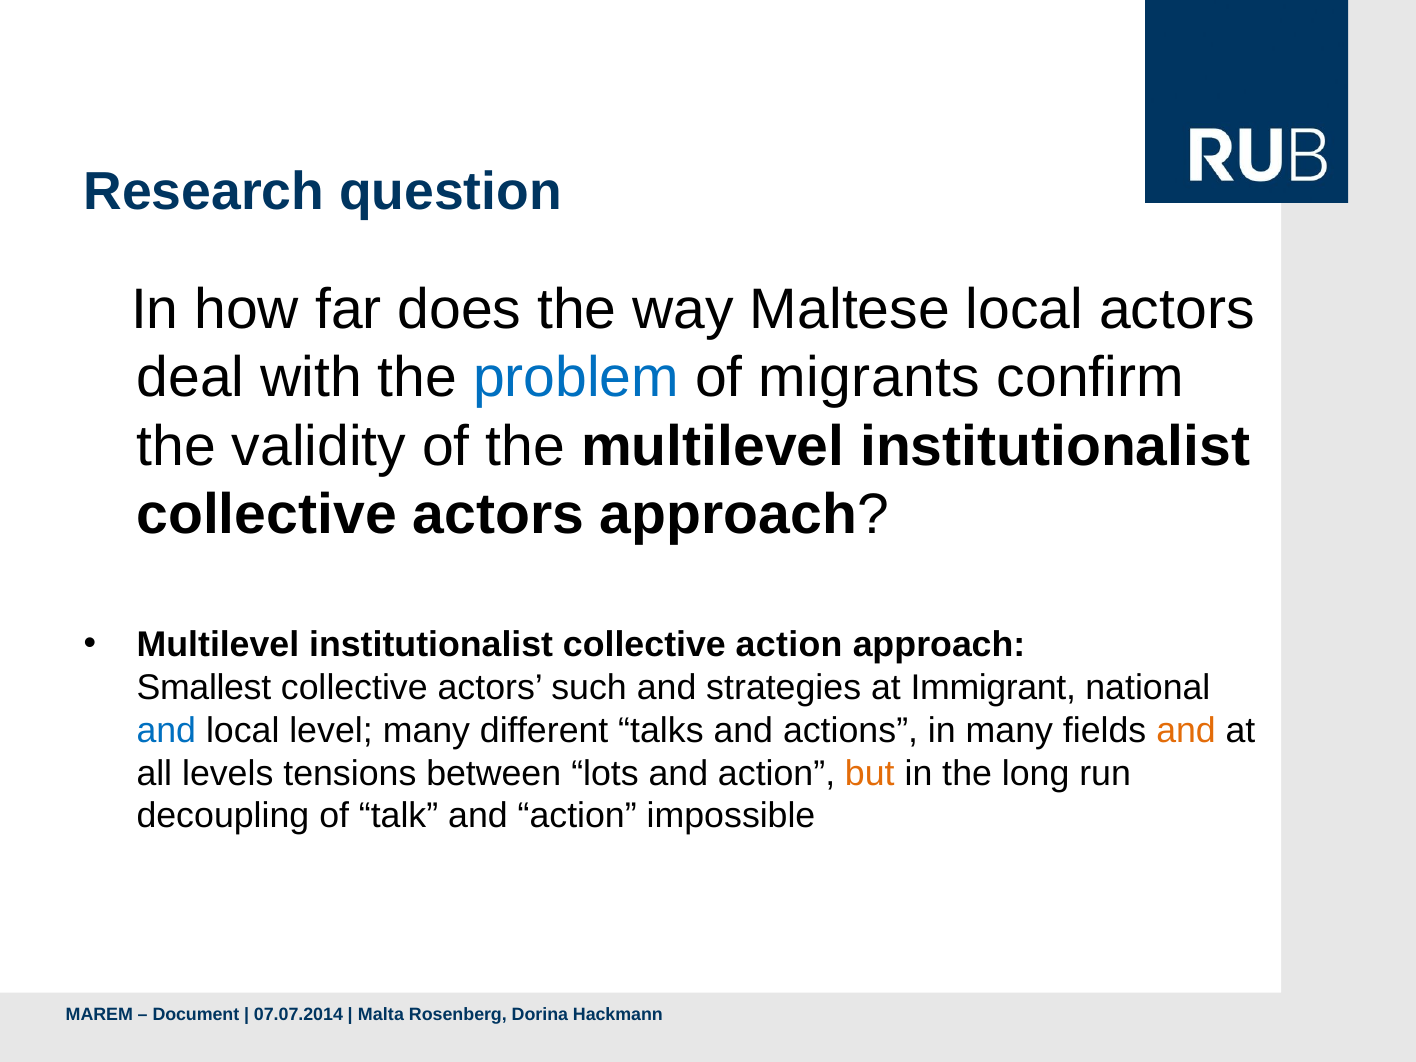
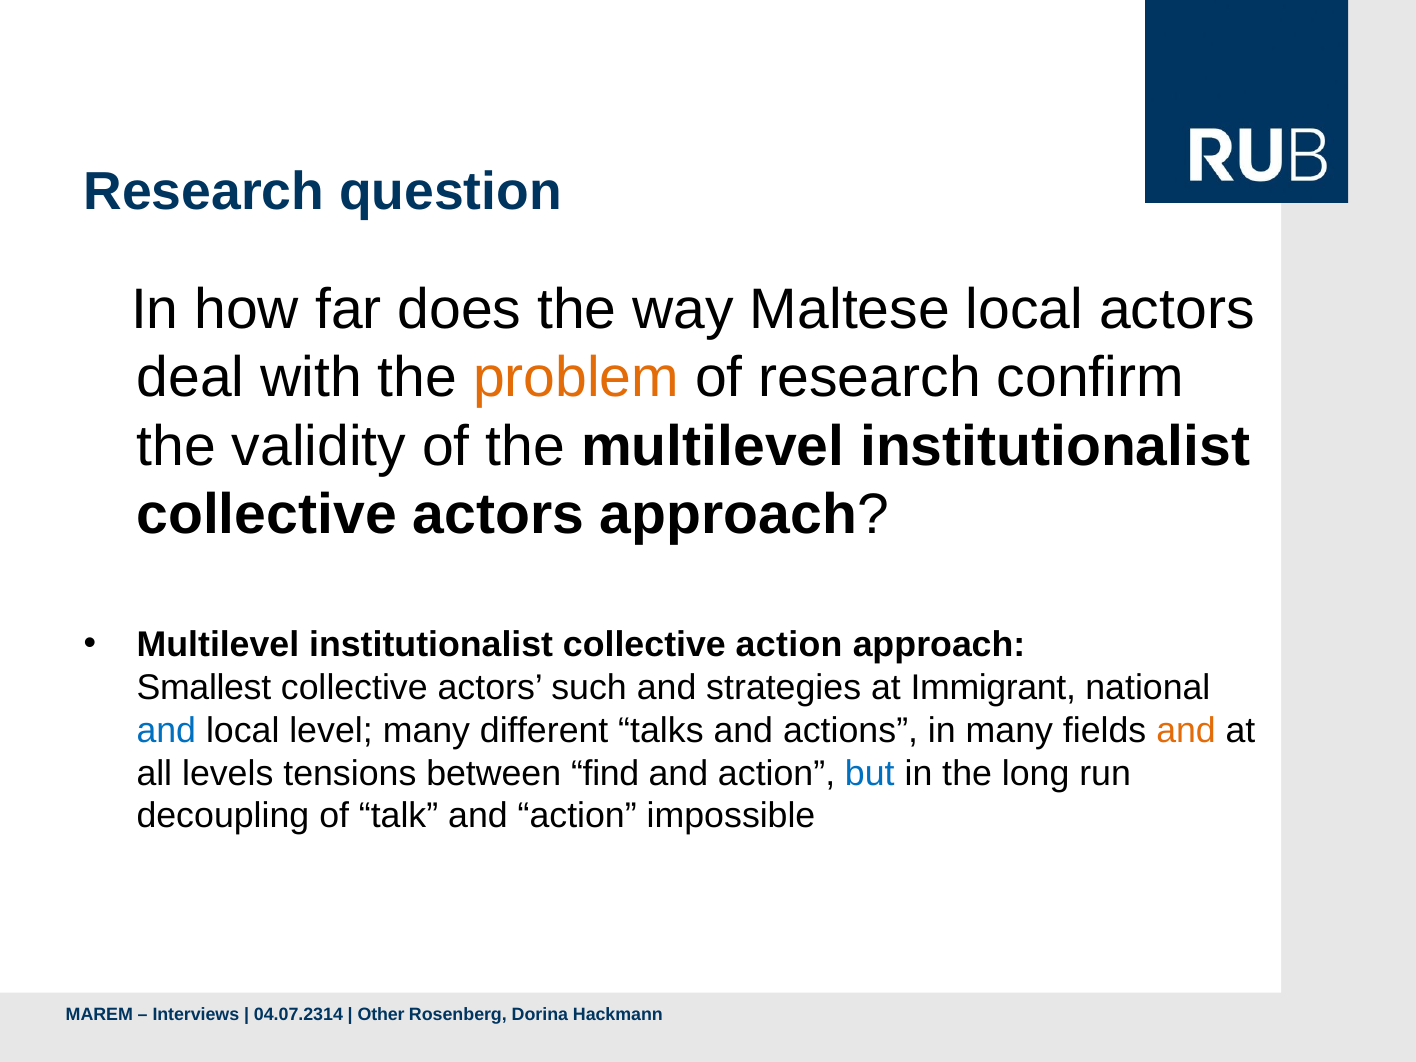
problem colour: blue -> orange
of migrants: migrants -> research
lots: lots -> find
but colour: orange -> blue
Document: Document -> Interviews
07.07.2014: 07.07.2014 -> 04.07.2314
Malta: Malta -> Other
